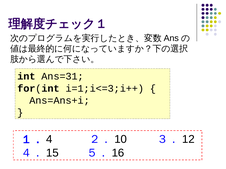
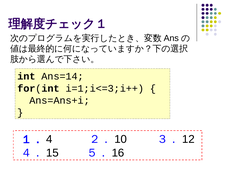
Ans=31: Ans=31 -> Ans=14
